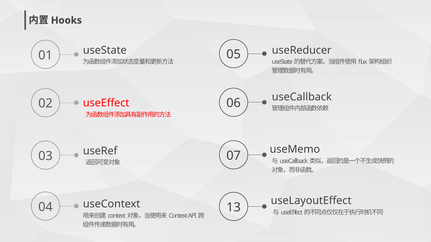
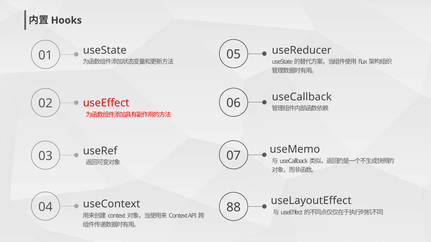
13: 13 -> 88
